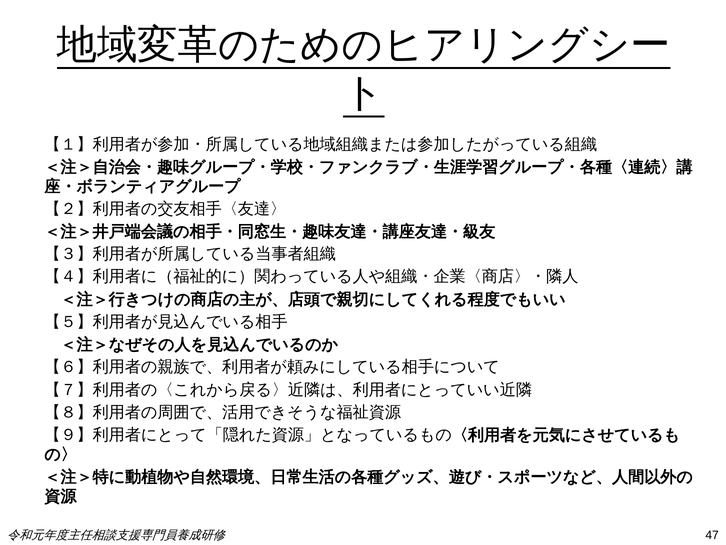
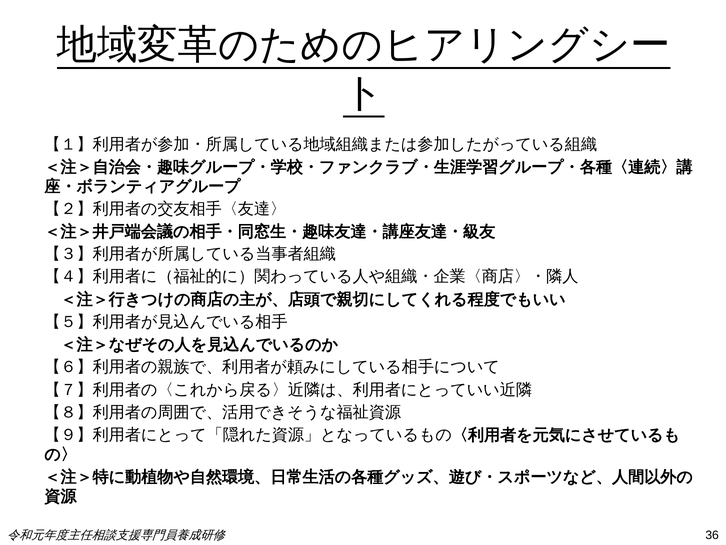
47: 47 -> 36
